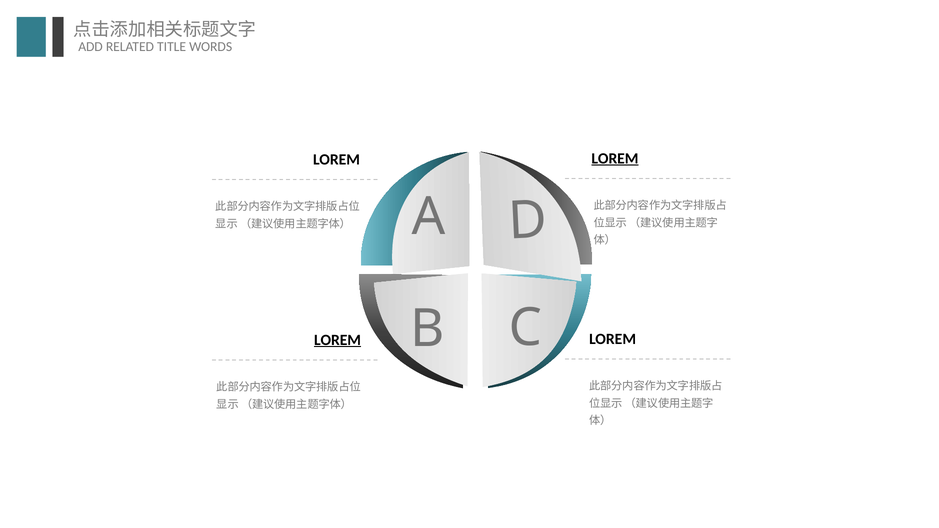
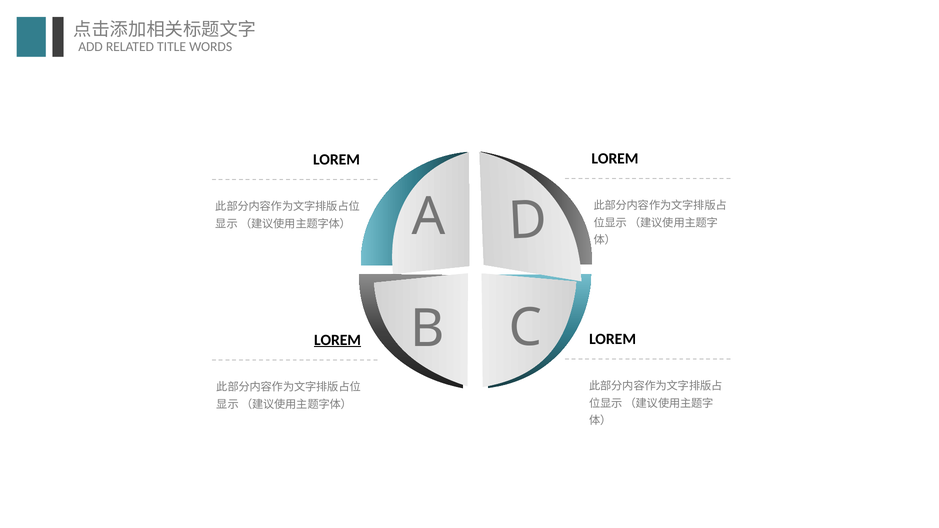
LOREM at (615, 159) underline: present -> none
